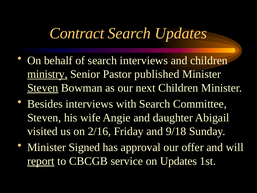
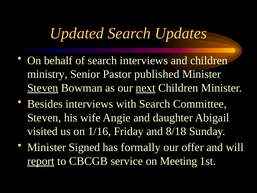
Contract: Contract -> Updated
ministry underline: present -> none
next underline: none -> present
2/16: 2/16 -> 1/16
9/18: 9/18 -> 8/18
approval: approval -> formally
on Updates: Updates -> Meeting
